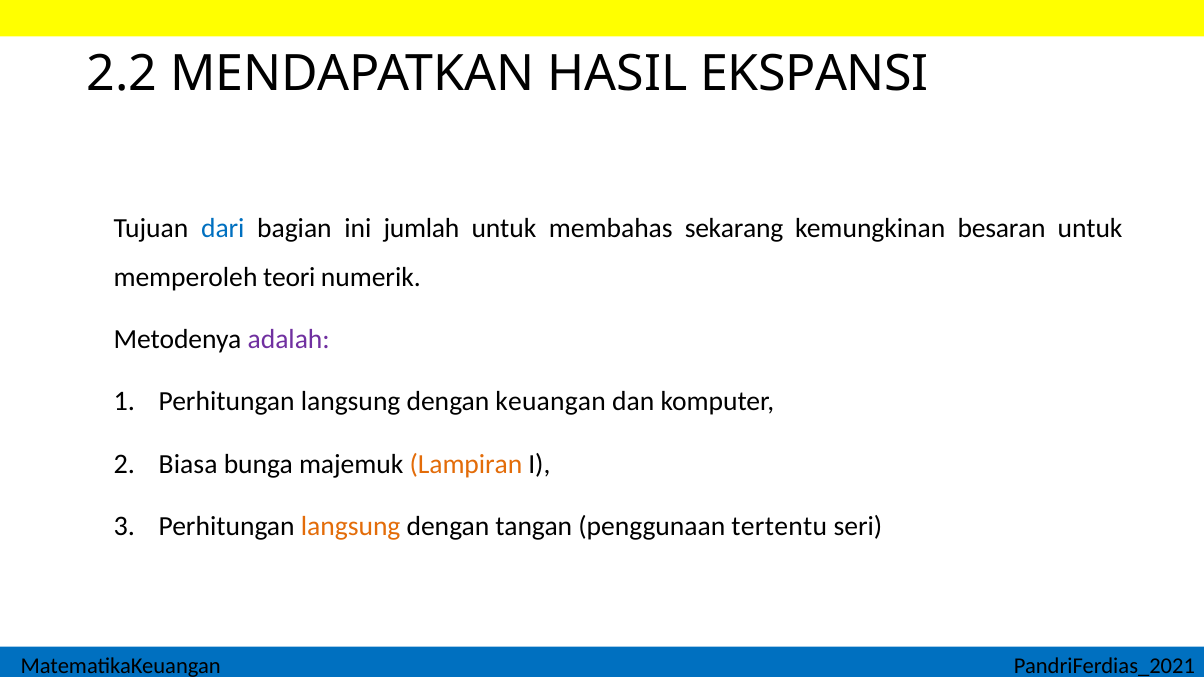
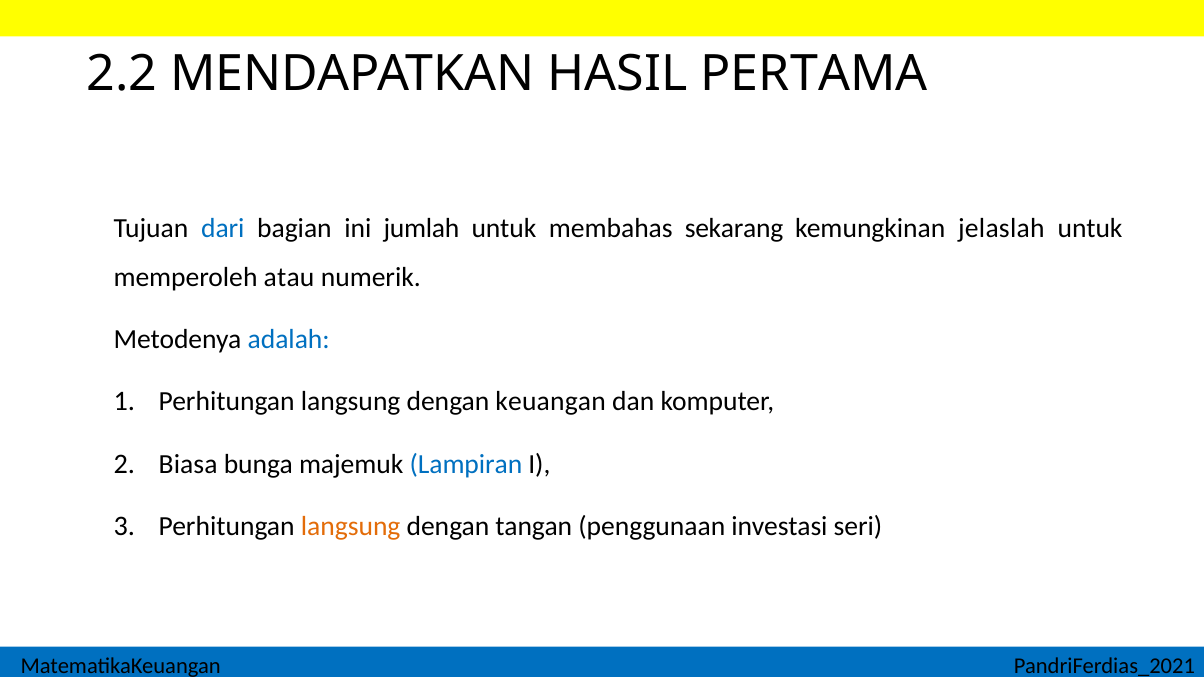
EKSPANSI: EKSPANSI -> PERTAMA
besaran: besaran -> jelaslah
teori: teori -> atau
adalah colour: purple -> blue
Lampiran colour: orange -> blue
tertentu: tertentu -> investasi
